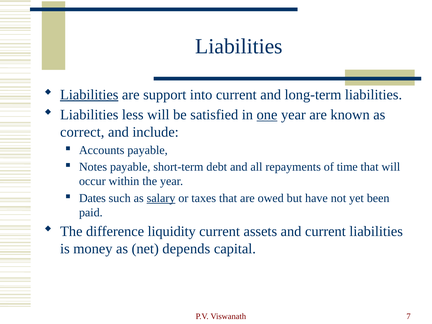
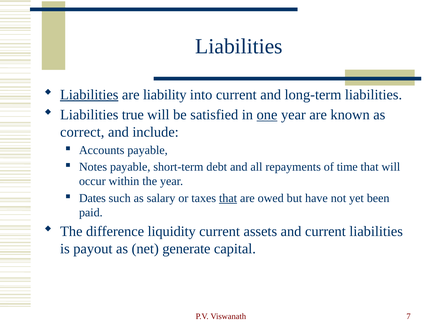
support: support -> liability
less: less -> true
salary underline: present -> none
that at (228, 198) underline: none -> present
money: money -> payout
depends: depends -> generate
